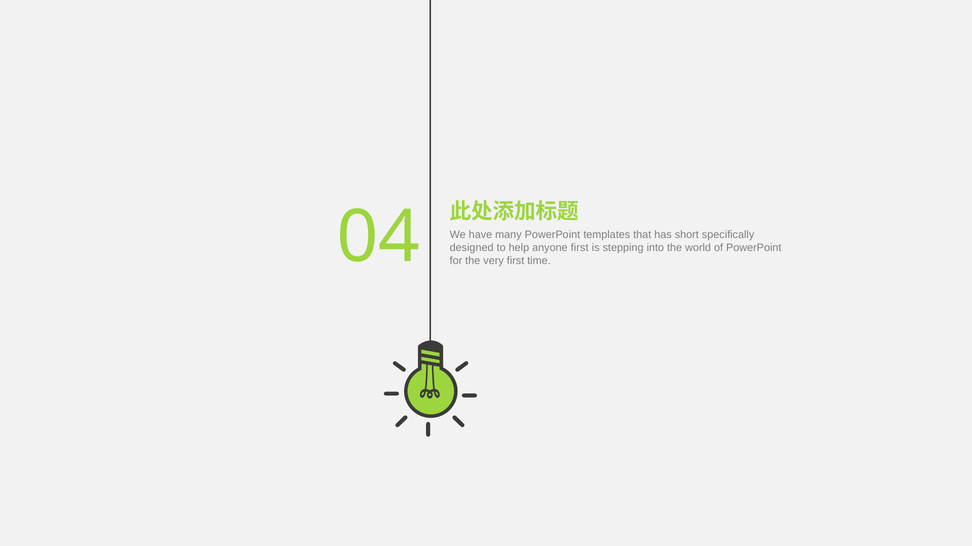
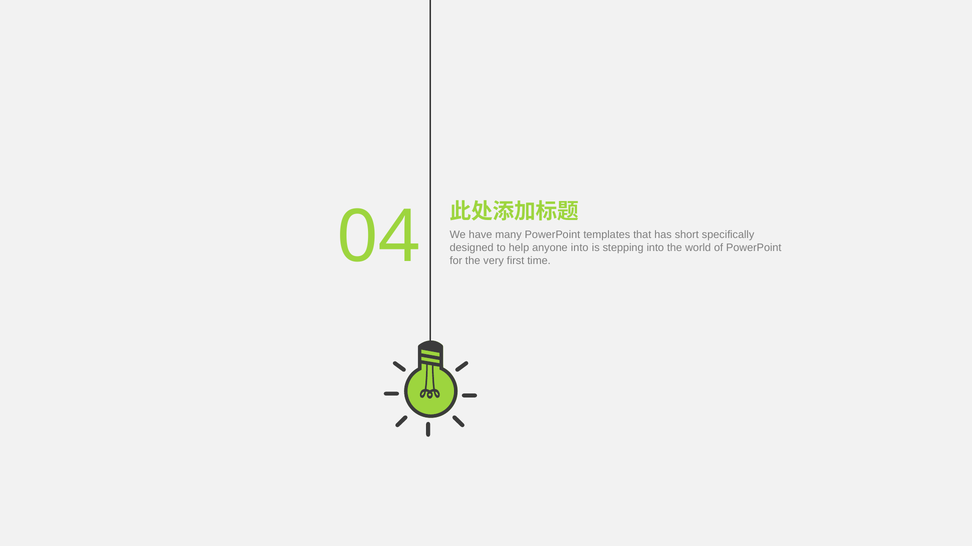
anyone first: first -> into
